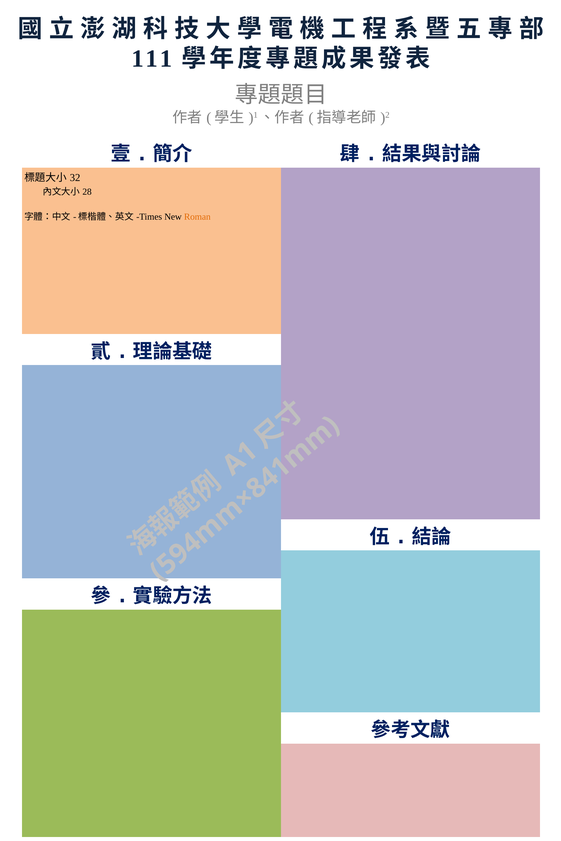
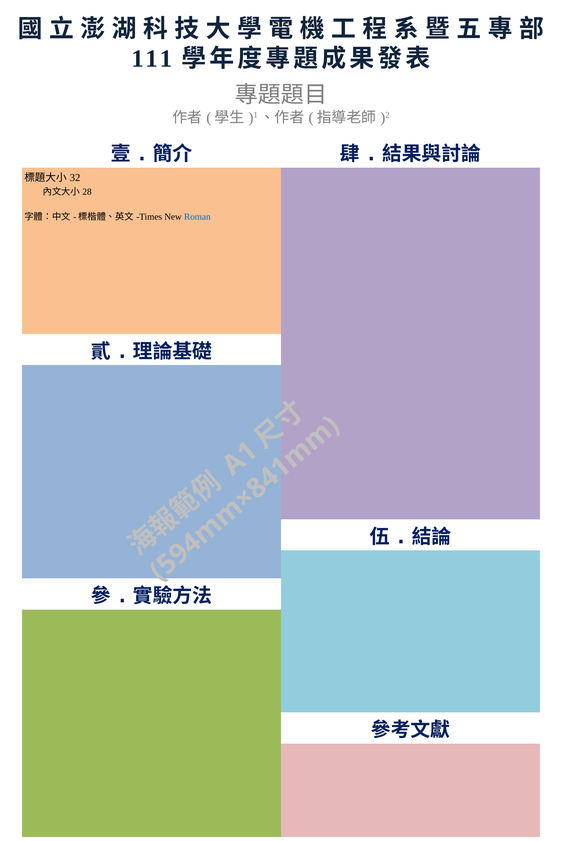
Roman colour: orange -> blue
